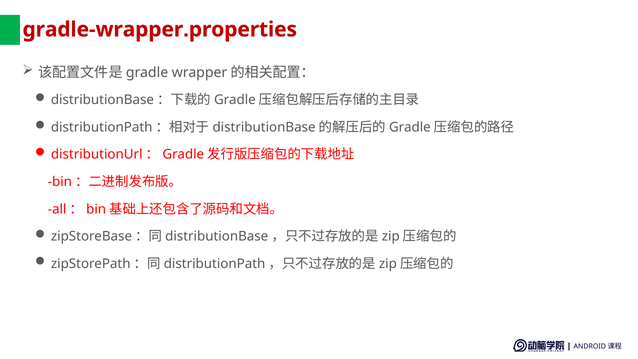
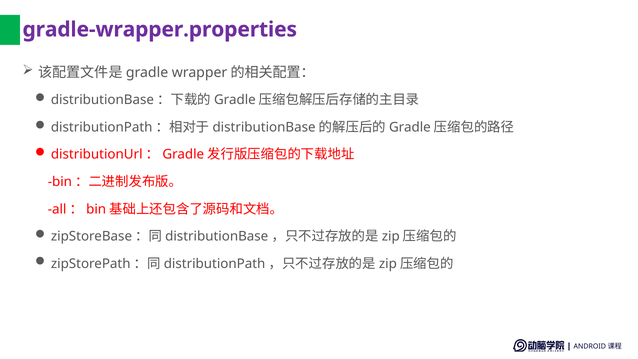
gradle-wrapper.properties colour: red -> purple
